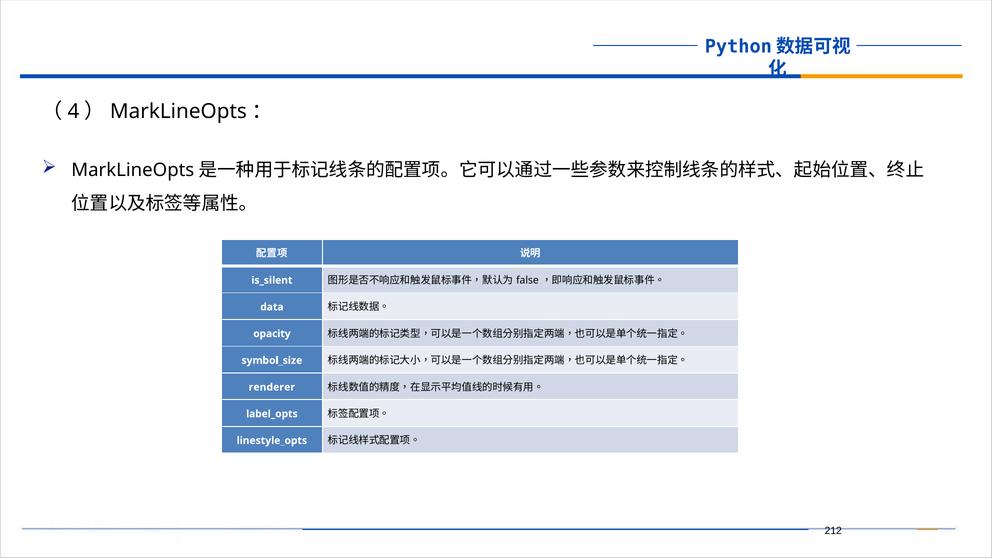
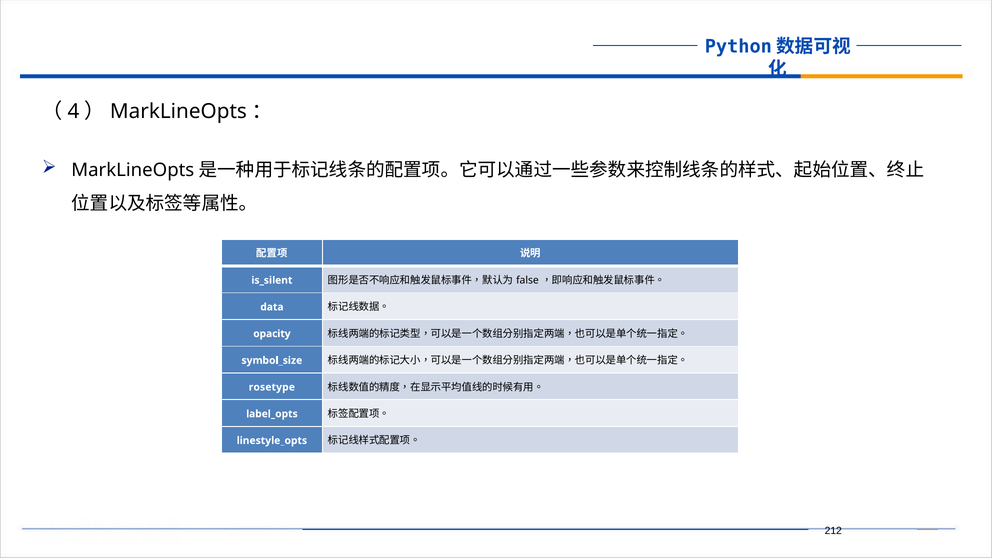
renderer: renderer -> rosetype
